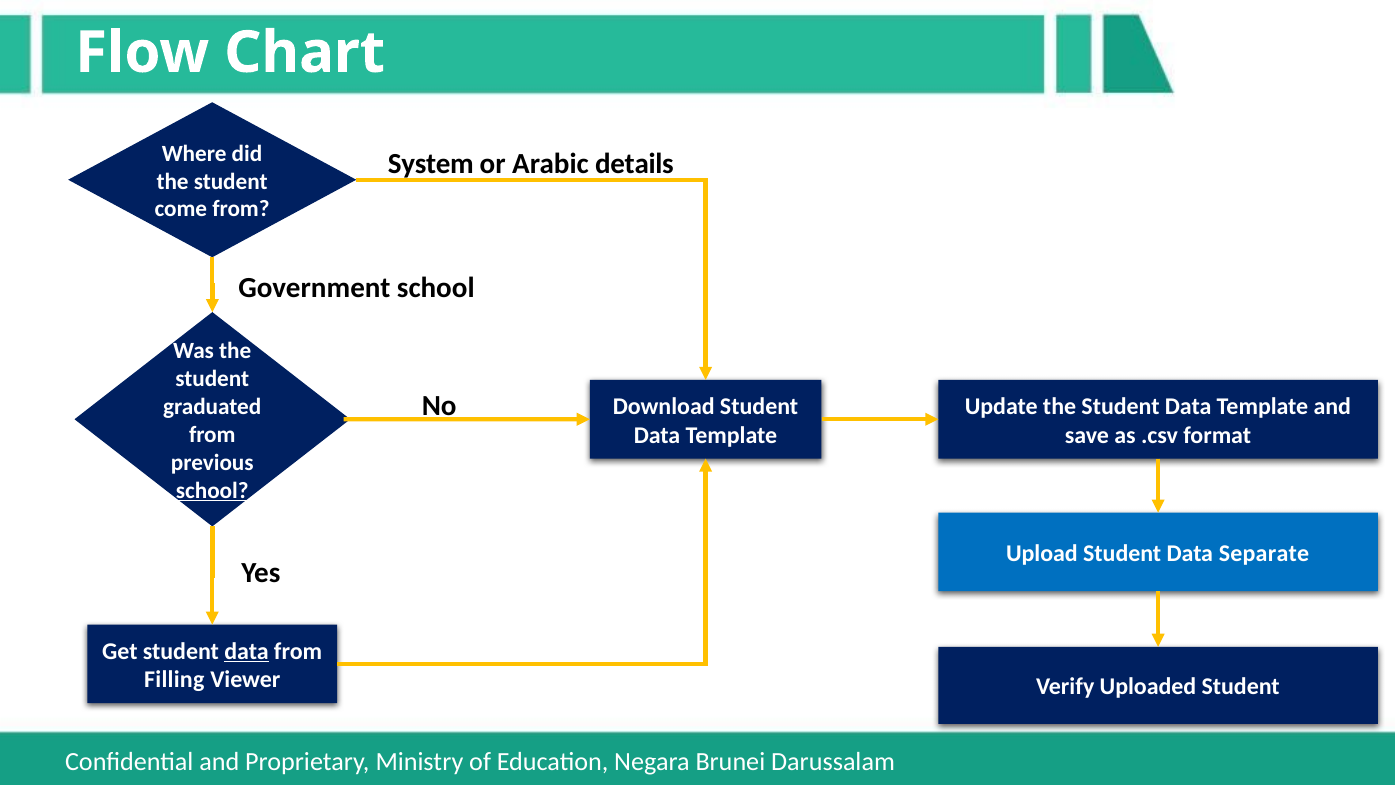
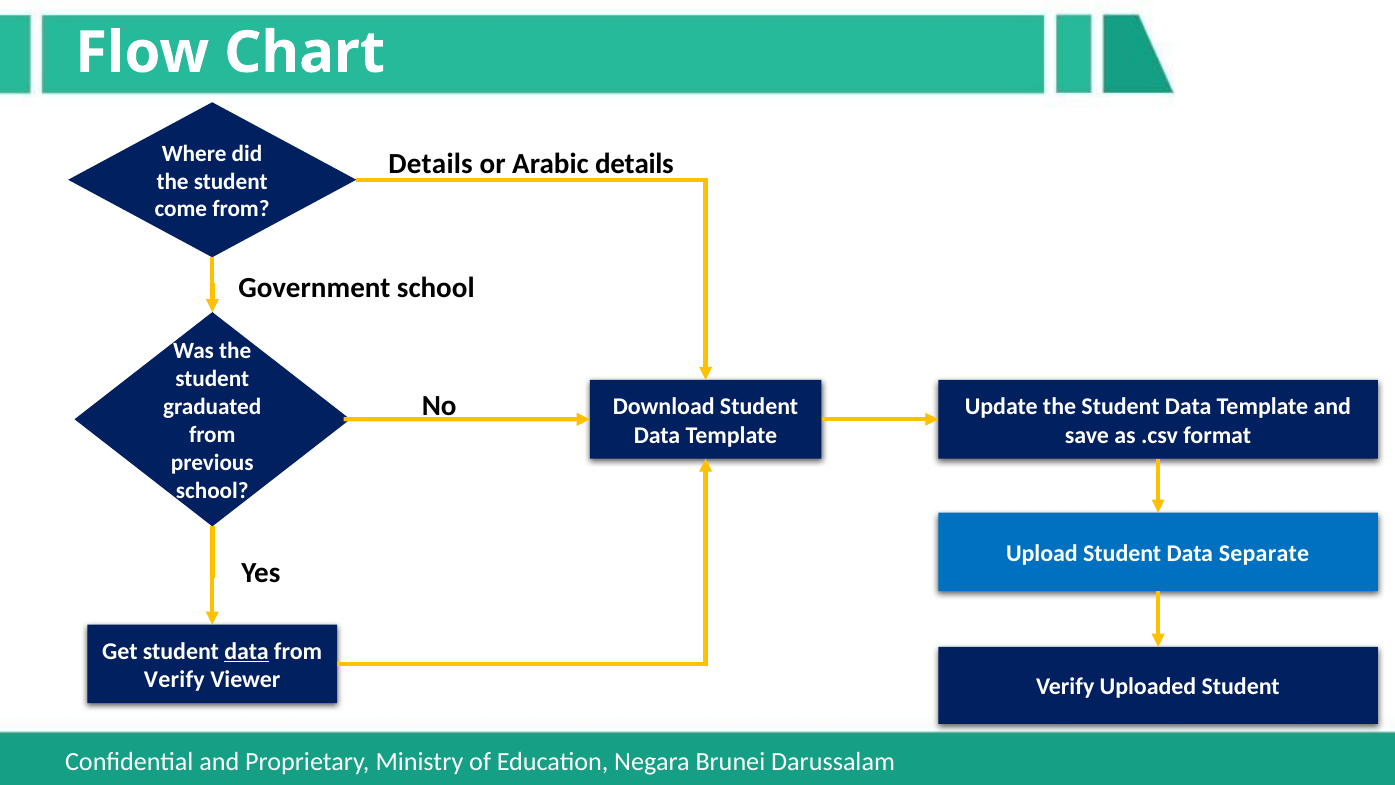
System at (431, 163): System -> Details
school at (212, 490) underline: present -> none
Filling at (174, 680): Filling -> Verify
